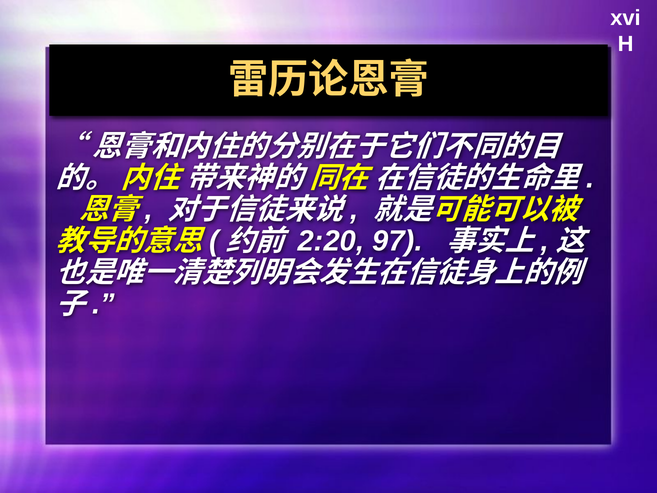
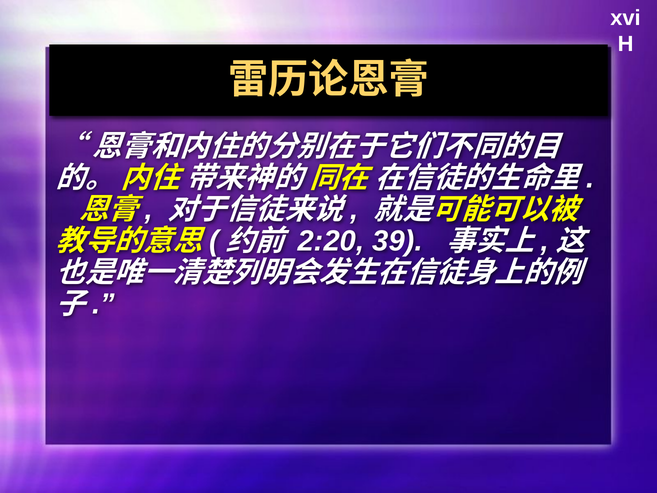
97: 97 -> 39
